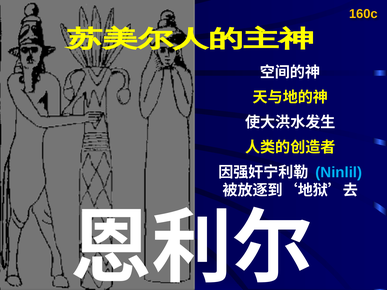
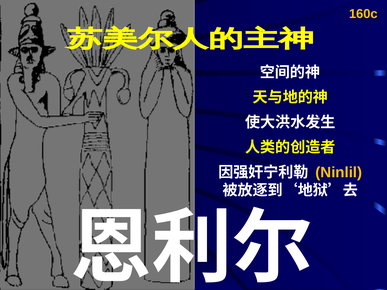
Ninlil colour: light blue -> yellow
